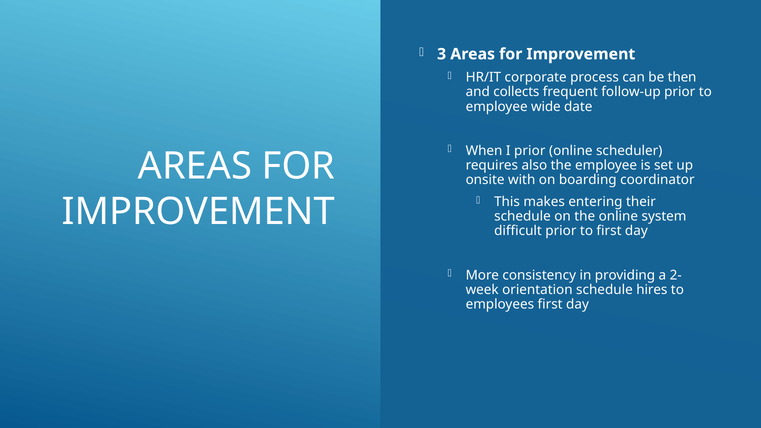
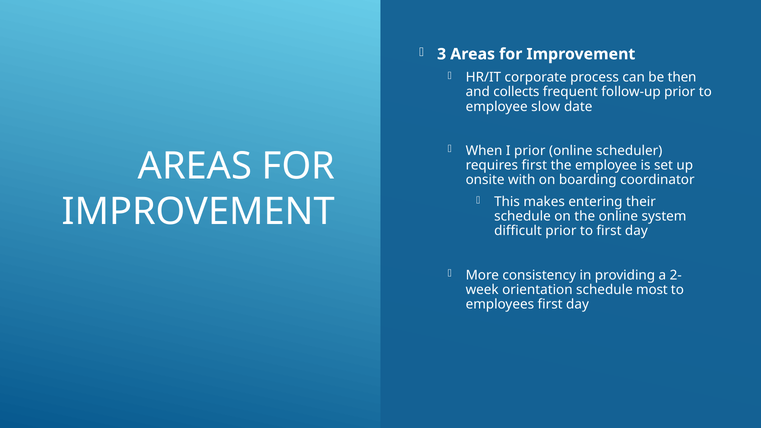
wide: wide -> slow
requires also: also -> first
hires: hires -> most
